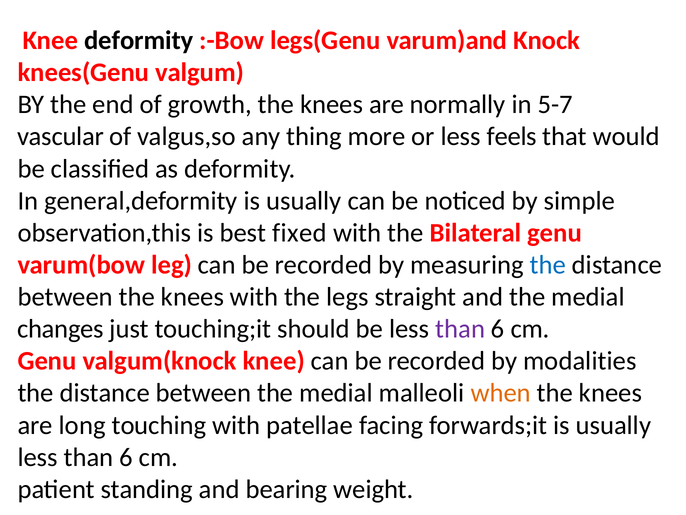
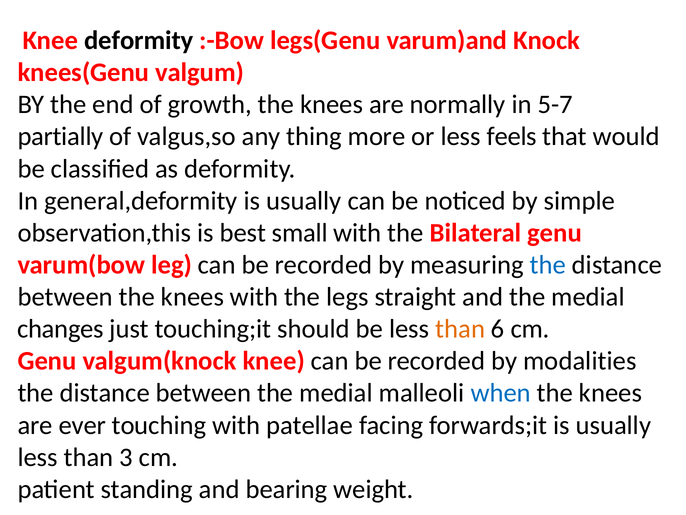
vascular: vascular -> partially
fixed: fixed -> small
than at (460, 329) colour: purple -> orange
when colour: orange -> blue
long: long -> ever
6 at (126, 457): 6 -> 3
